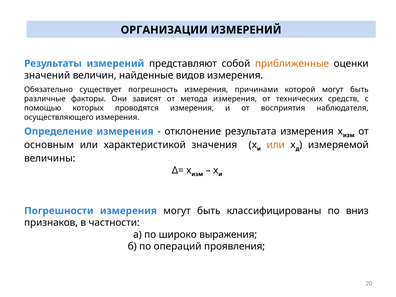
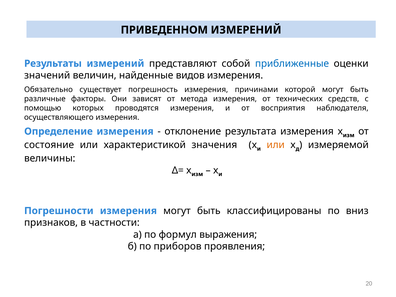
ОРГАНИЗАЦИИ: ОРГАНИЗАЦИИ -> ПРИВЕДЕННОМ
приближенные colour: orange -> blue
основным: основным -> состояние
широко: широко -> формул
операций: операций -> приборов
